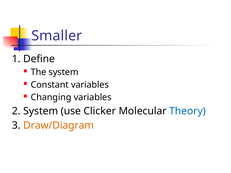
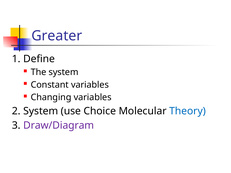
Smaller: Smaller -> Greater
Clicker: Clicker -> Choice
Draw/Diagram colour: orange -> purple
